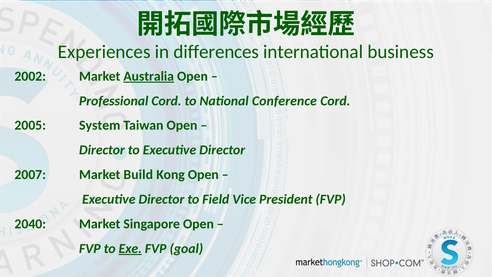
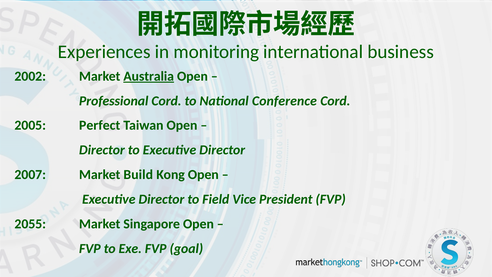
differences: differences -> monitoring
System: System -> Perfect
2040: 2040 -> 2055
Exe underline: present -> none
